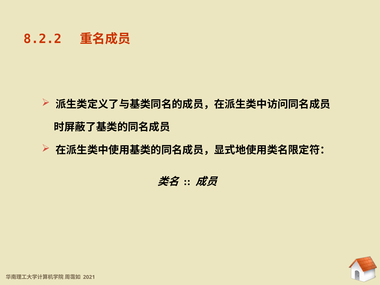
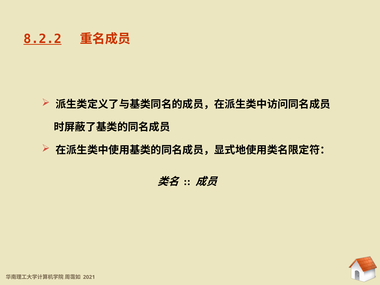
8.2.2 at (43, 39) underline: none -> present
